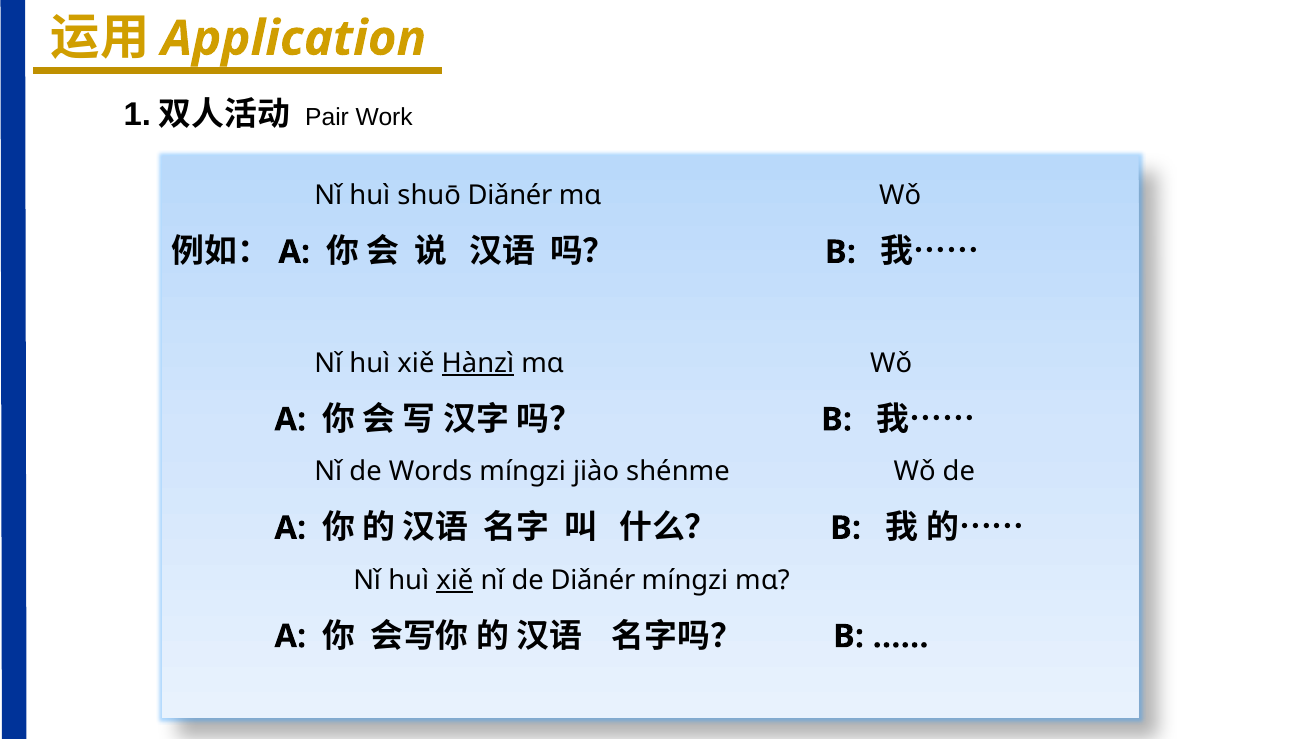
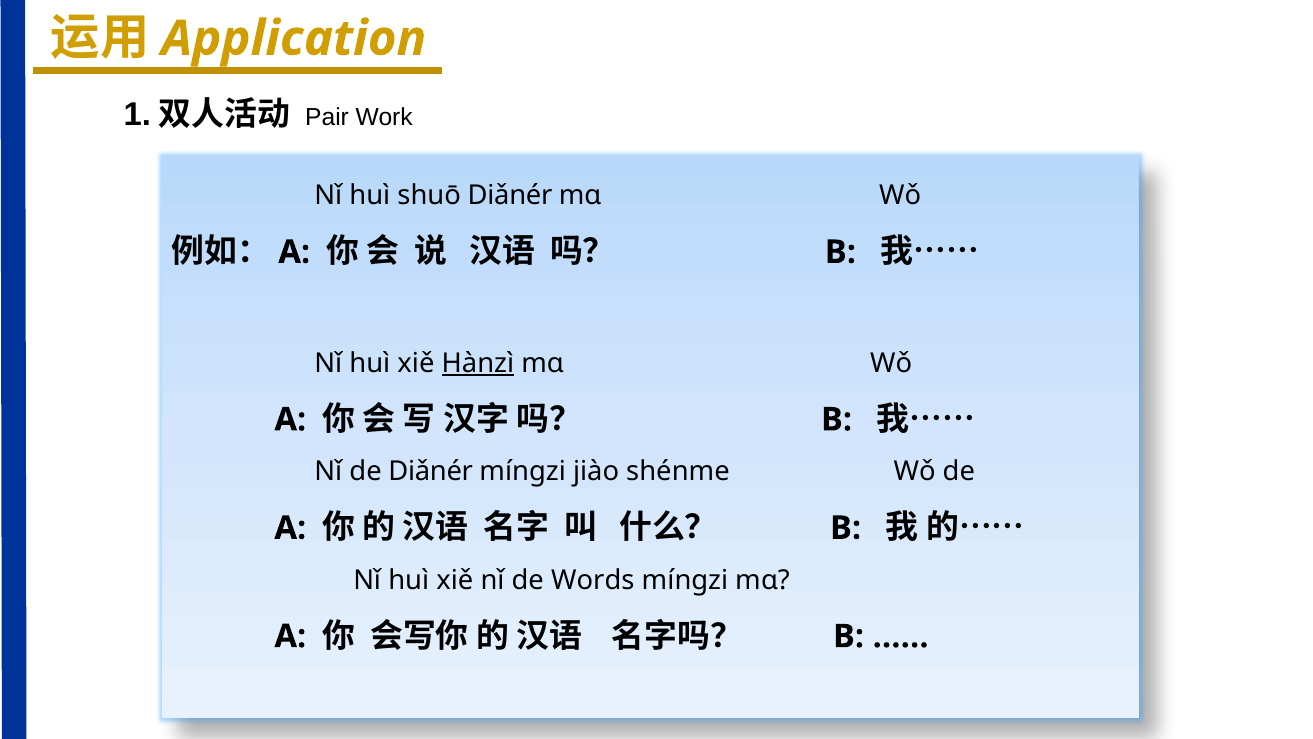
de Words: Words -> Diǎnér
xiě at (455, 580) underline: present -> none
de Diǎnér: Diǎnér -> Words
